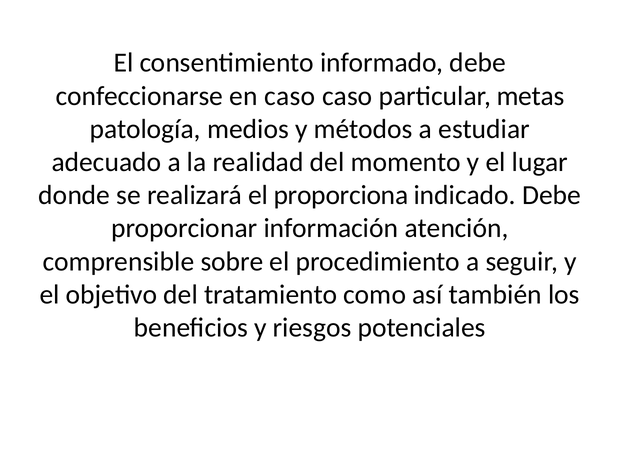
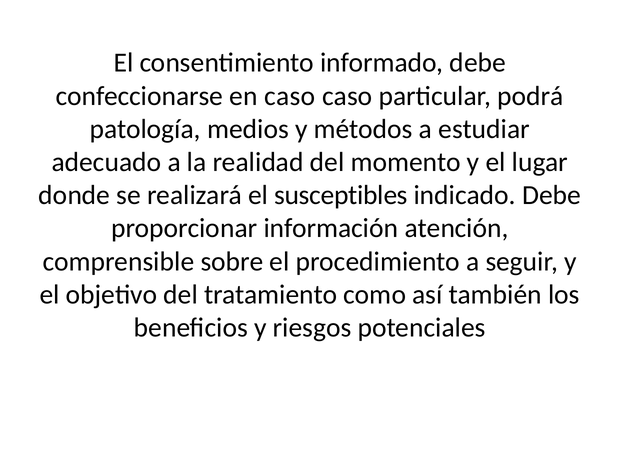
metas: metas -> podrá
proporciona: proporciona -> susceptibles
